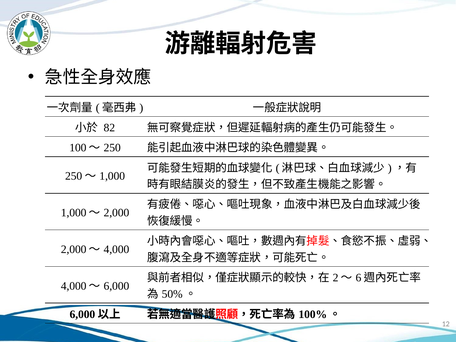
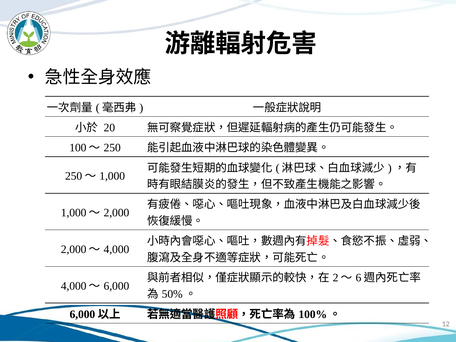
82: 82 -> 20
